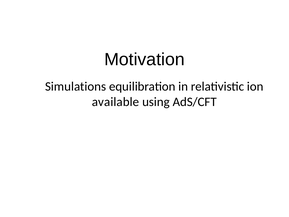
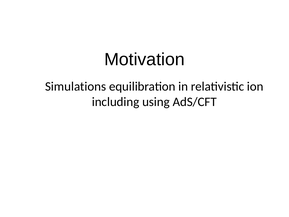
available: available -> including
